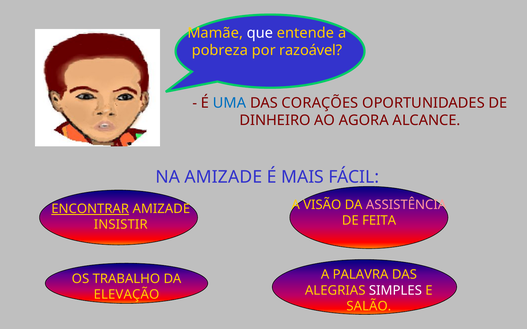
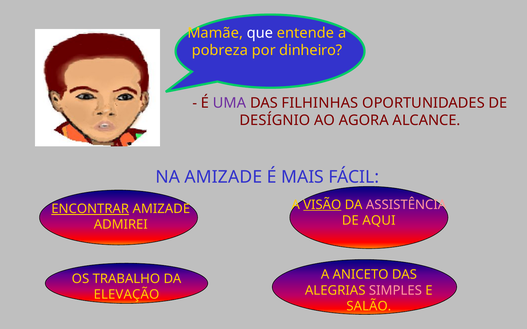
razoável: razoável -> dinheiro
UMA colour: blue -> purple
CORAÇÕES: CORAÇÕES -> FILHINHAS
DINHEIRO: DINHEIRO -> DESÍGNIO
VISÃO underline: none -> present
FEITA: FEITA -> AQUI
INSISTIR: INSISTIR -> ADMIREI
PALAVRA: PALAVRA -> ANICETO
SIMPLES colour: white -> pink
